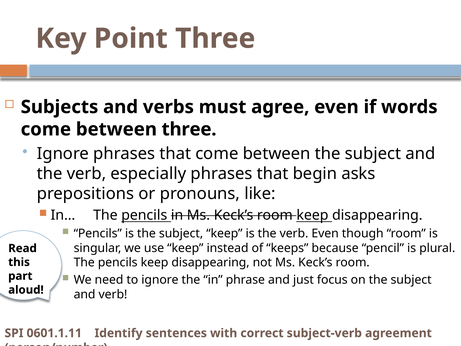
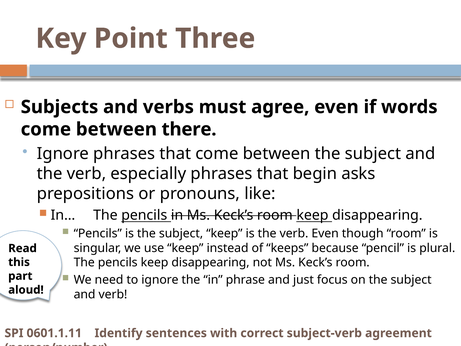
between three: three -> there
